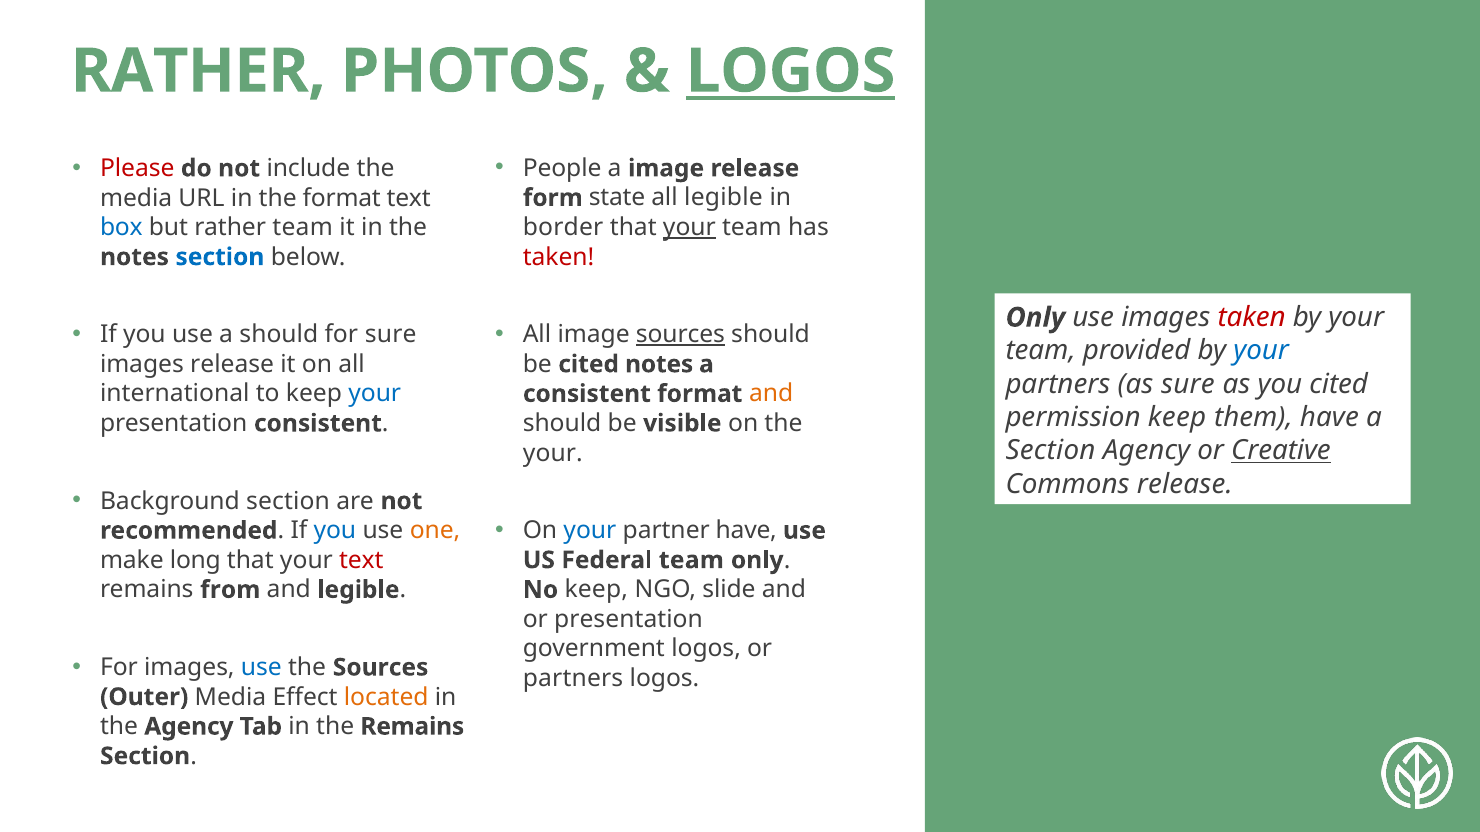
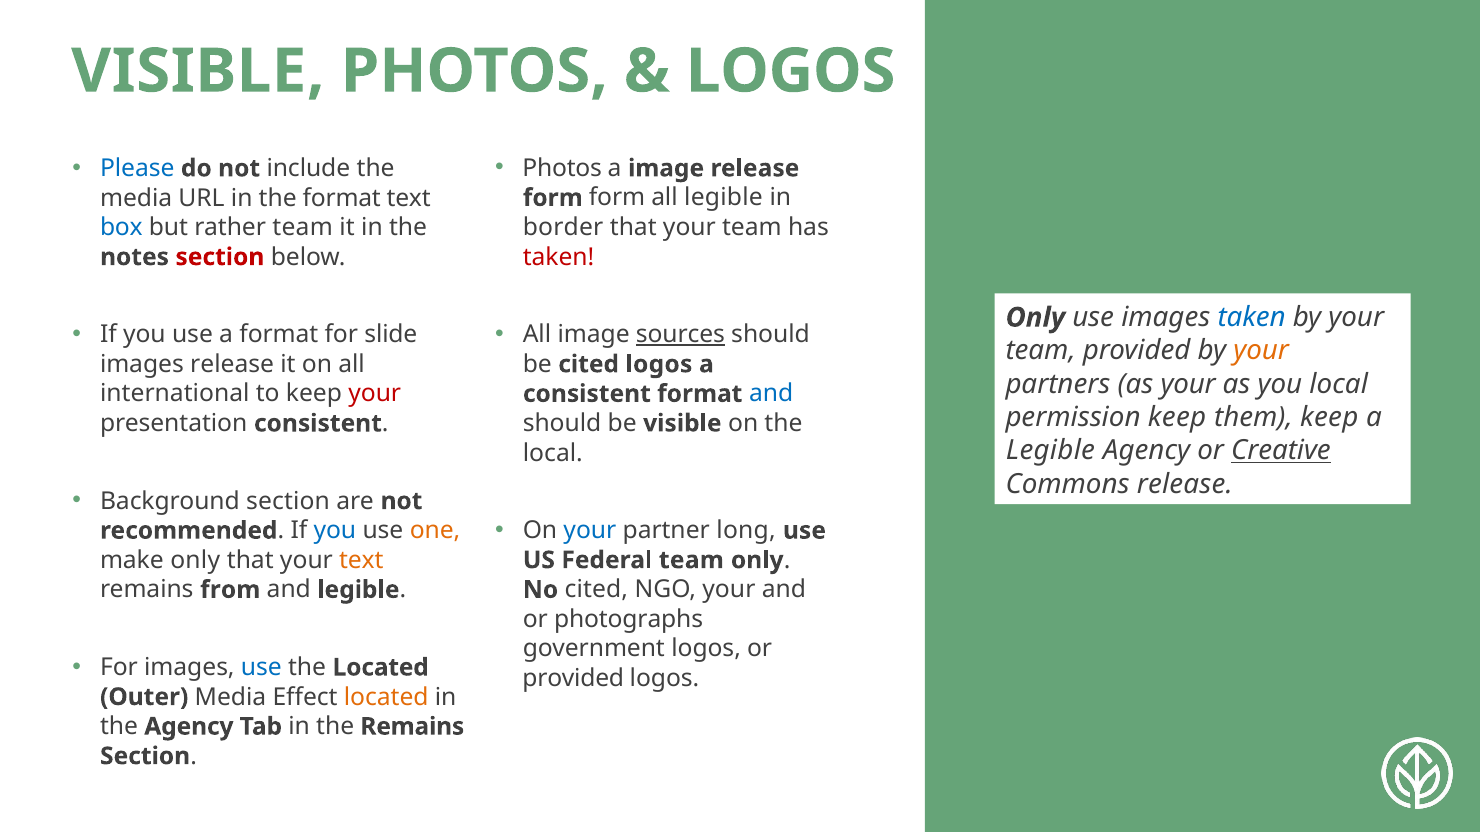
RATHER at (198, 71): RATHER -> VISIBLE
LOGOS at (791, 71) underline: present -> none
People at (562, 168): People -> Photos
Please colour: red -> blue
form state: state -> form
your at (689, 228) underline: present -> none
section at (220, 257) colour: blue -> red
taken at (1252, 318) colour: red -> blue
a should: should -> format
for sure: sure -> slide
your at (1261, 351) colour: blue -> orange
cited notes: notes -> logos
as sure: sure -> your
you cited: cited -> local
your at (375, 394) colour: blue -> red
and at (771, 394) colour: orange -> blue
them have: have -> keep
Section at (1051, 451): Section -> Legible
your at (553, 453): your -> local
partner have: have -> long
make long: long -> only
text at (361, 560) colour: red -> orange
No keep: keep -> cited
NGO slide: slide -> your
or presentation: presentation -> photographs
the Sources: Sources -> Located
partners at (573, 679): partners -> provided
